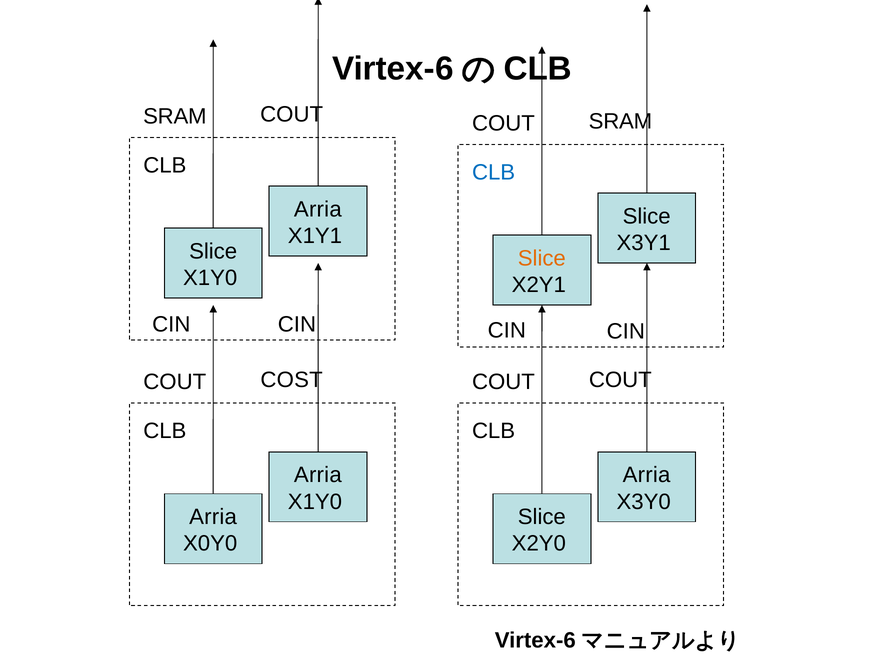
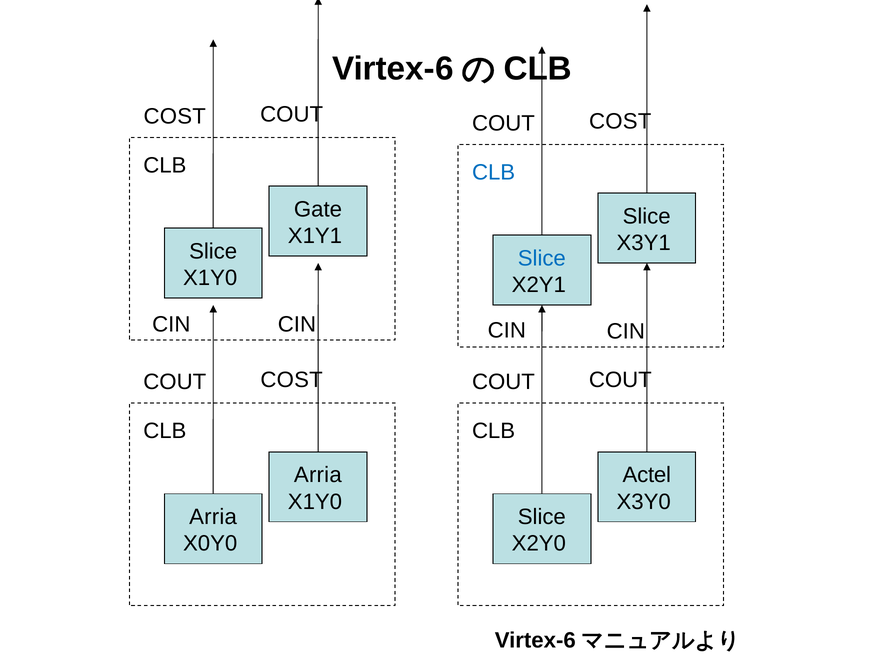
SRAM at (175, 117): SRAM -> COST
SRAM at (620, 121): SRAM -> COST
Arria at (318, 209): Arria -> Gate
Slice at (542, 258) colour: orange -> blue
Arria at (647, 475): Arria -> Actel
